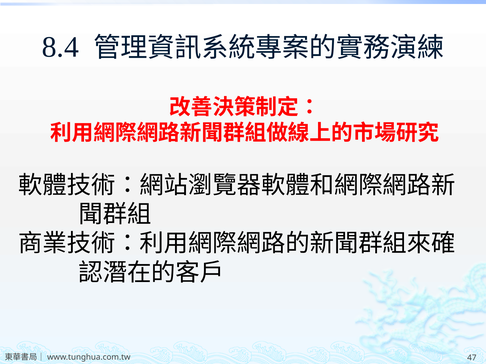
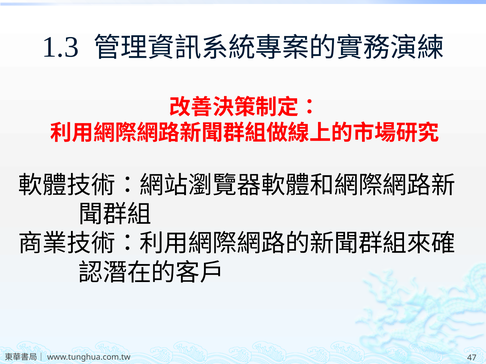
8.4: 8.4 -> 1.3
